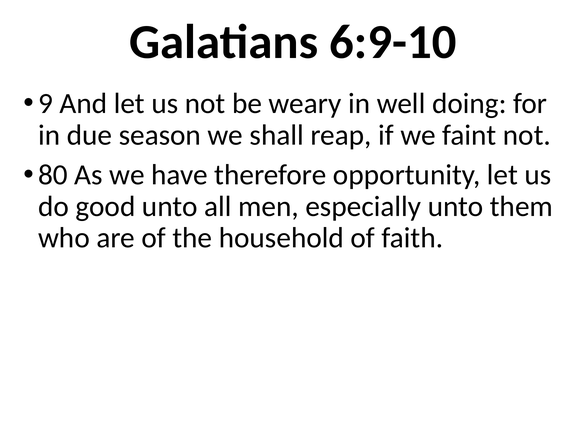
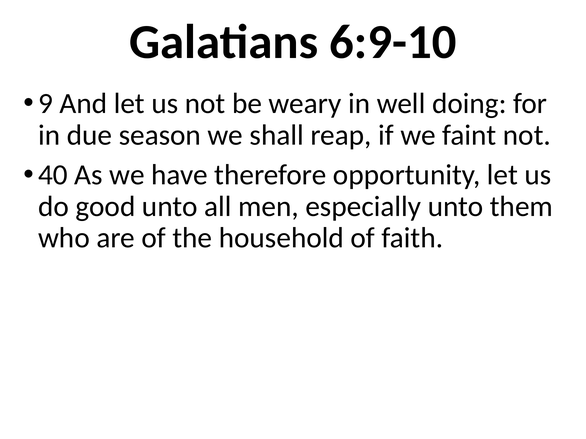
80: 80 -> 40
